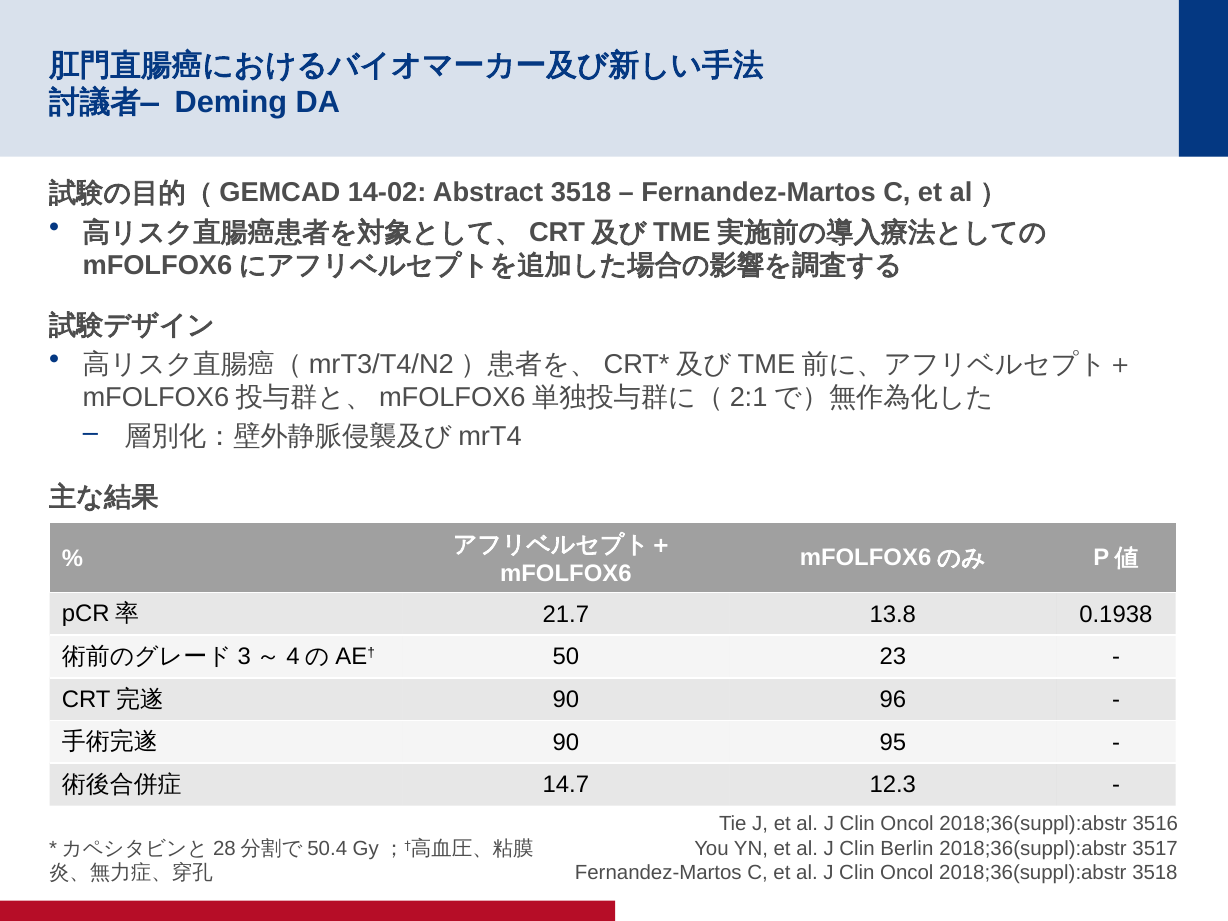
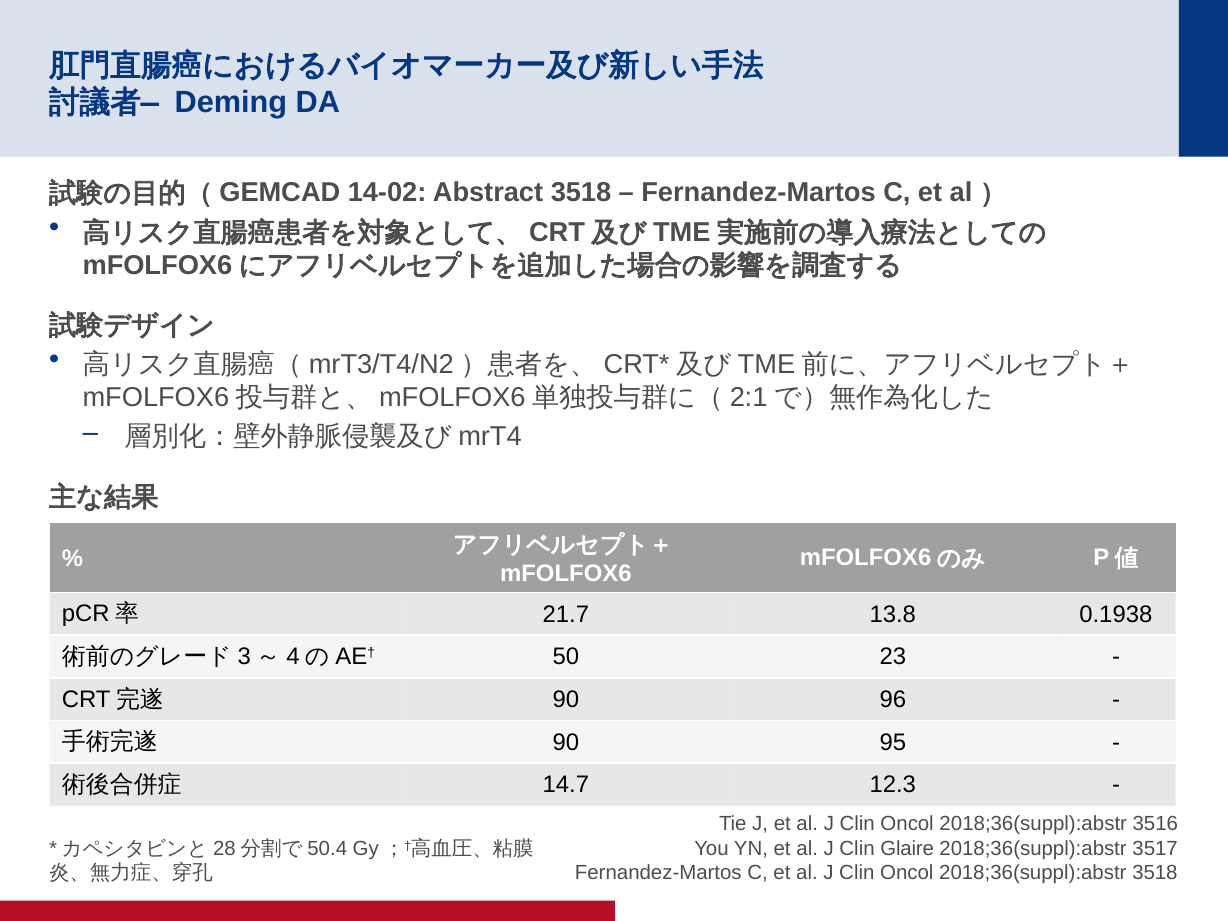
Berlin: Berlin -> Glaire
